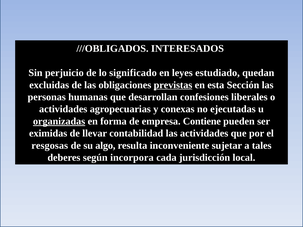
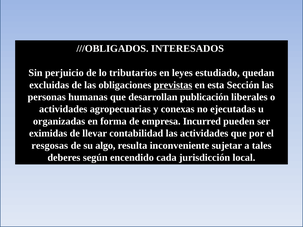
significado: significado -> tributarios
confesiones: confesiones -> publicación
organizadas underline: present -> none
Contiene: Contiene -> Incurred
incorpora: incorpora -> encendido
